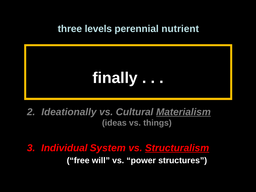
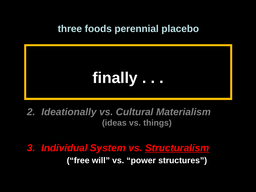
levels: levels -> foods
nutrient: nutrient -> placebo
Materialism underline: present -> none
